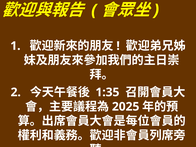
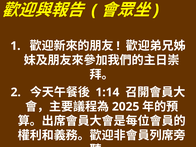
1:35: 1:35 -> 1:14
